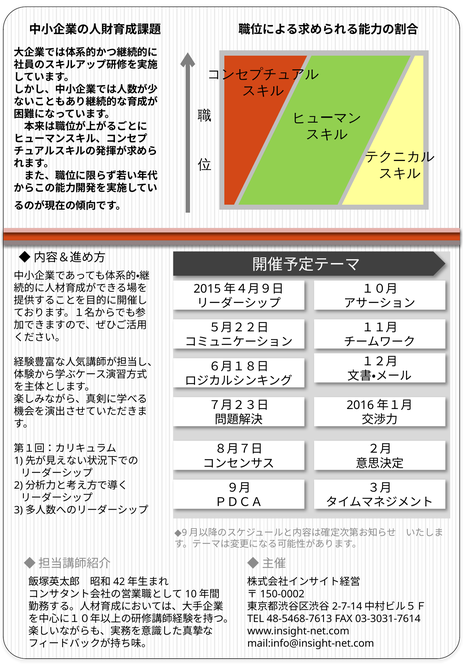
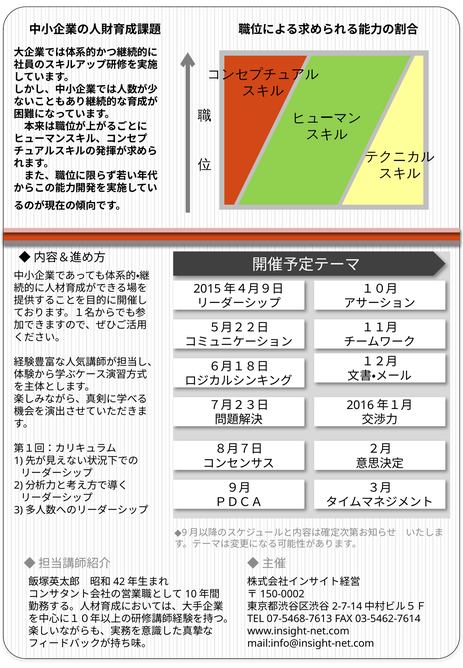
48-5468-7613: 48-5468-7613 -> 07-5468-7613
03-3031-7614: 03-3031-7614 -> 03-5462-7614
